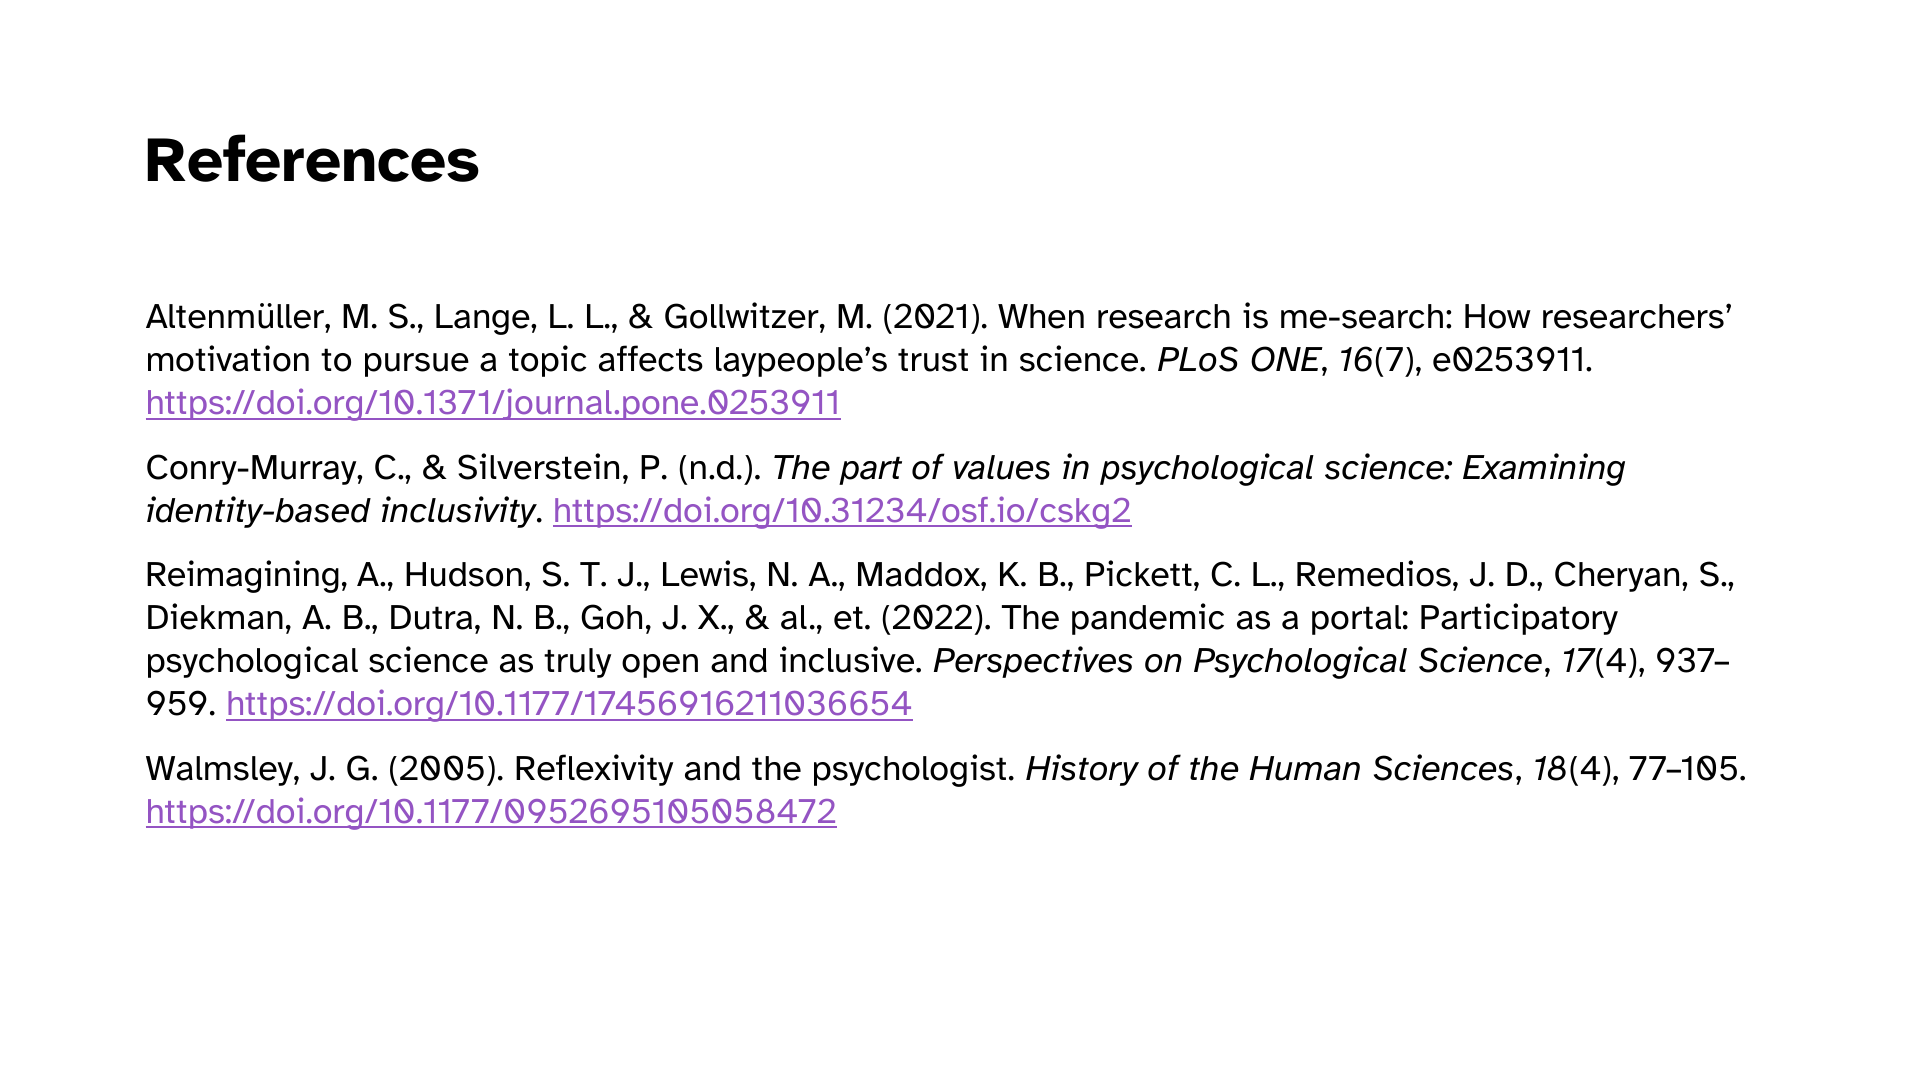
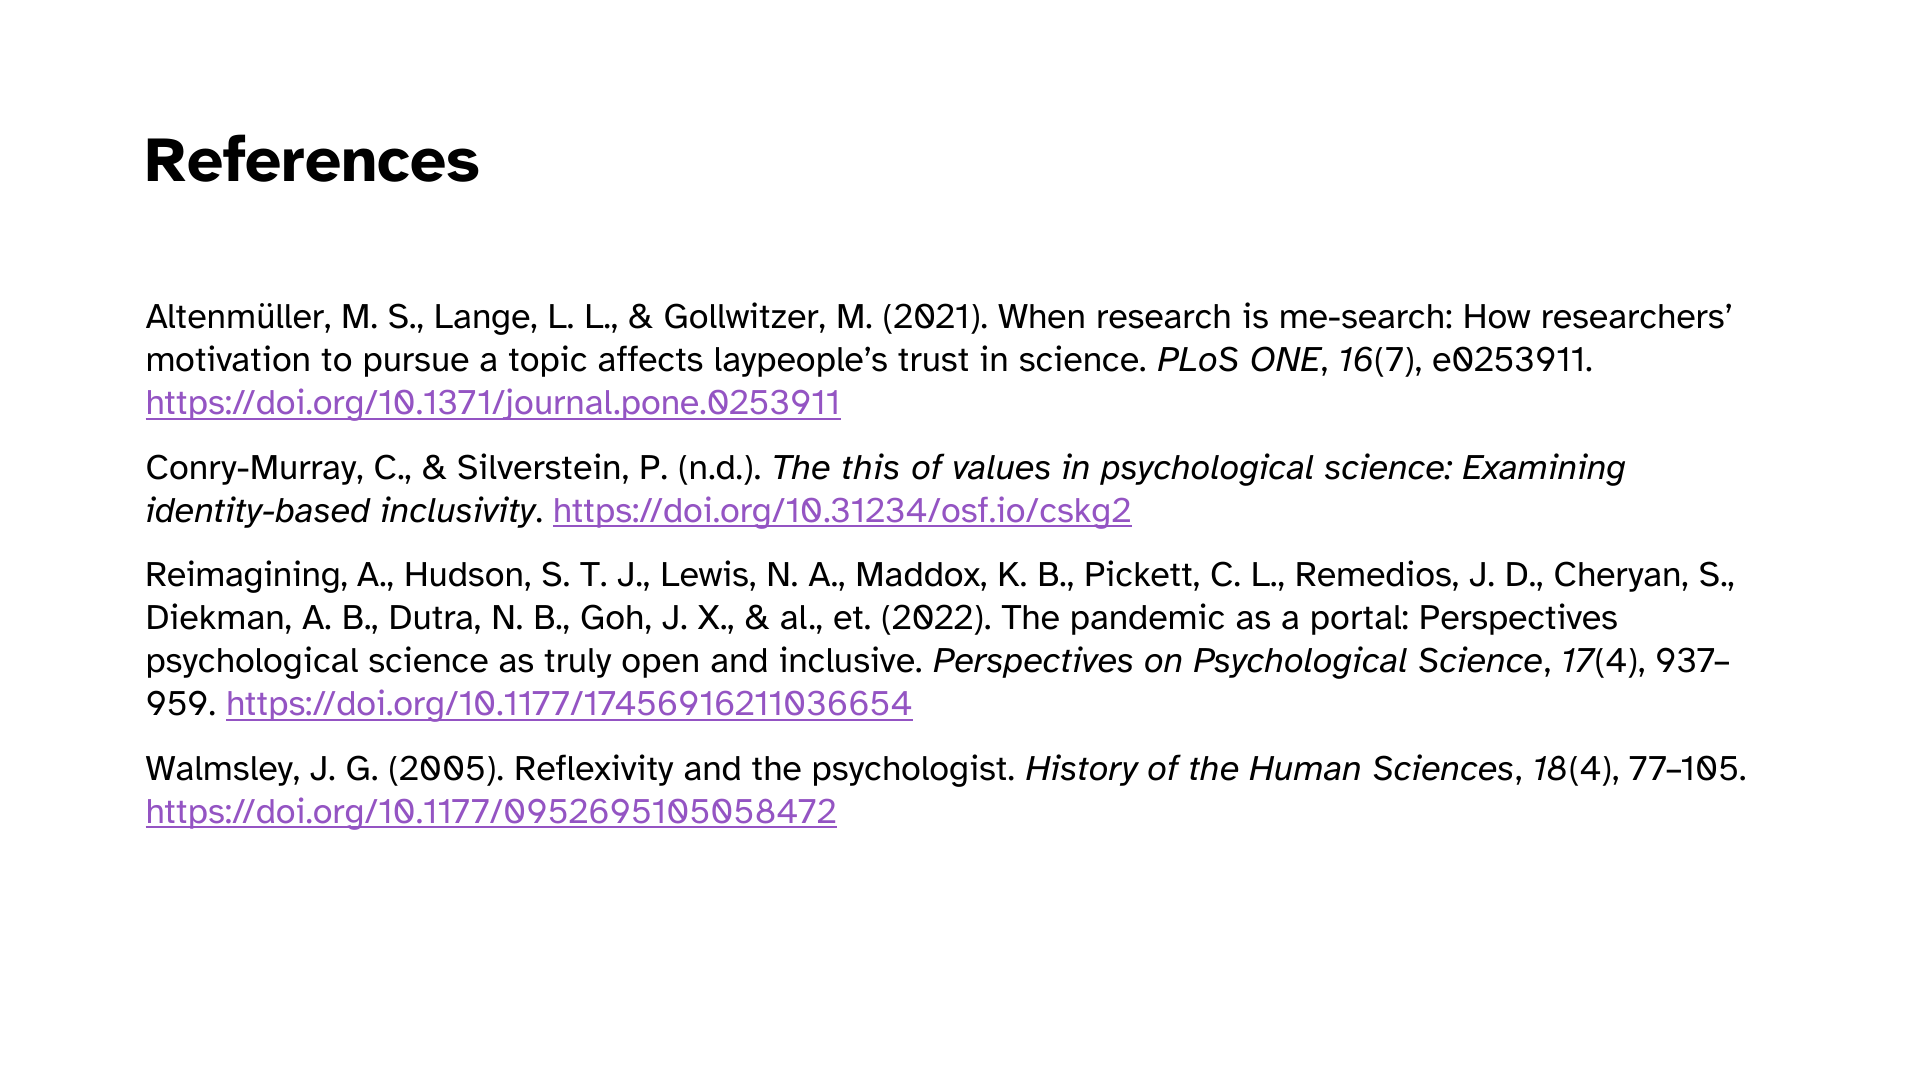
part: part -> this
portal Participatory: Participatory -> Perspectives
